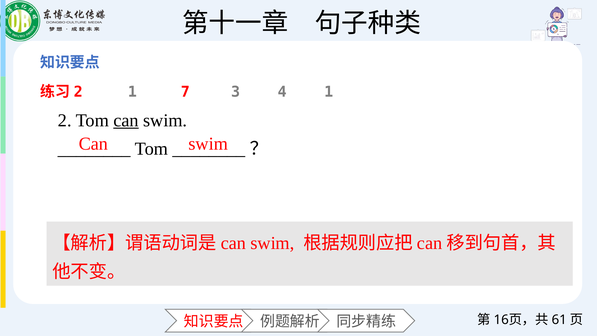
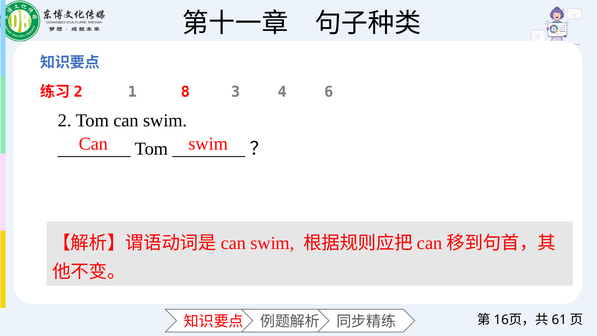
7: 7 -> 8
4 1: 1 -> 6
can at (126, 120) underline: present -> none
